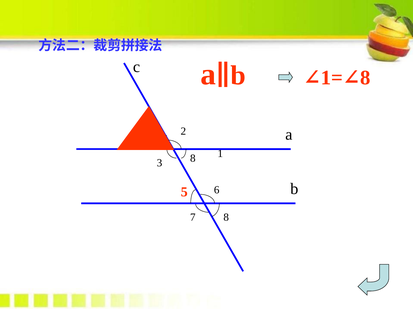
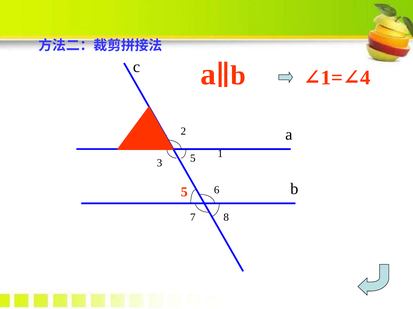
8 at (365, 78): 8 -> 4
3 8: 8 -> 5
